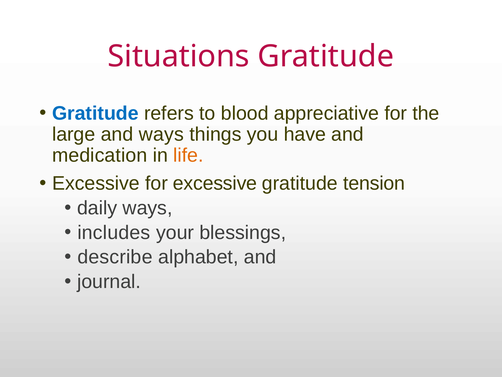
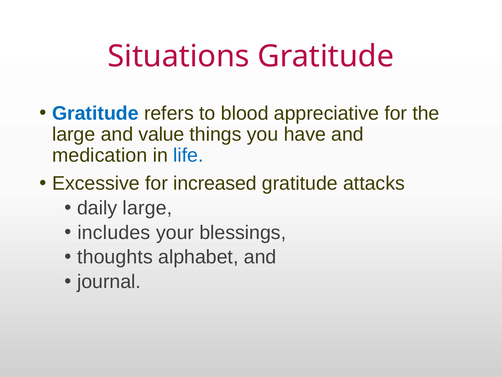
and ways: ways -> value
life colour: orange -> blue
for excessive: excessive -> increased
tension: tension -> attacks
daily ways: ways -> large
describe: describe -> thoughts
